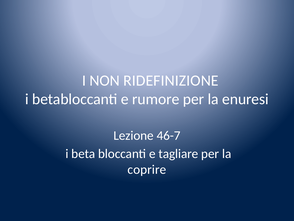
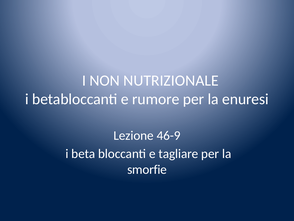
RIDEFINIZIONE: RIDEFINIZIONE -> NUTRIZIONALE
46-7: 46-7 -> 46-9
coprire: coprire -> smorfie
